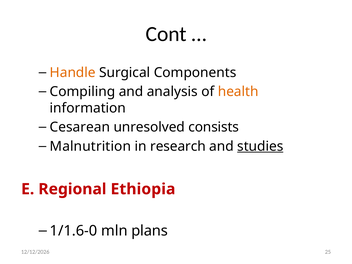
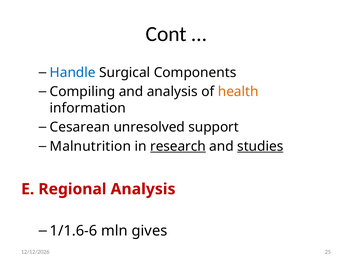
Handle colour: orange -> blue
consists: consists -> support
research underline: none -> present
Regional Ethiopia: Ethiopia -> Analysis
1/1.6-0: 1/1.6-0 -> 1/1.6-6
plans: plans -> gives
